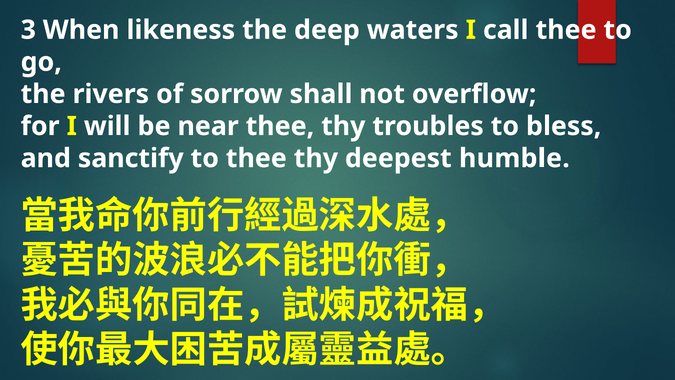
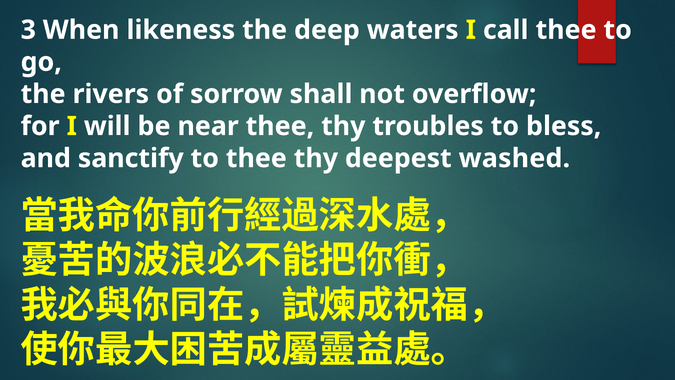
humble: humble -> washed
